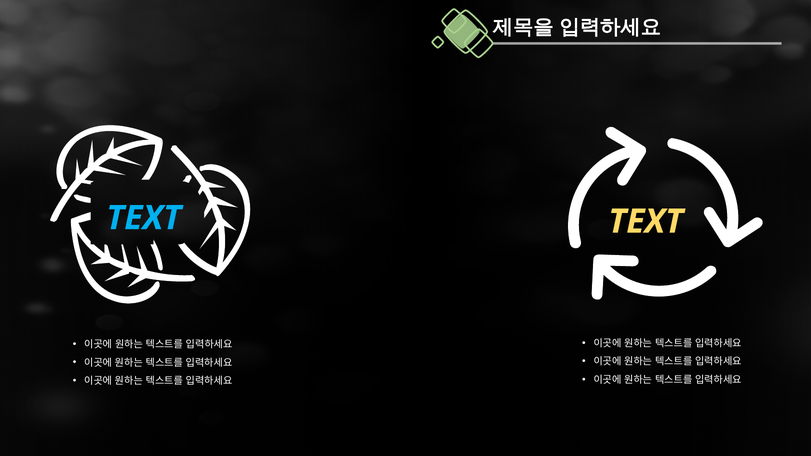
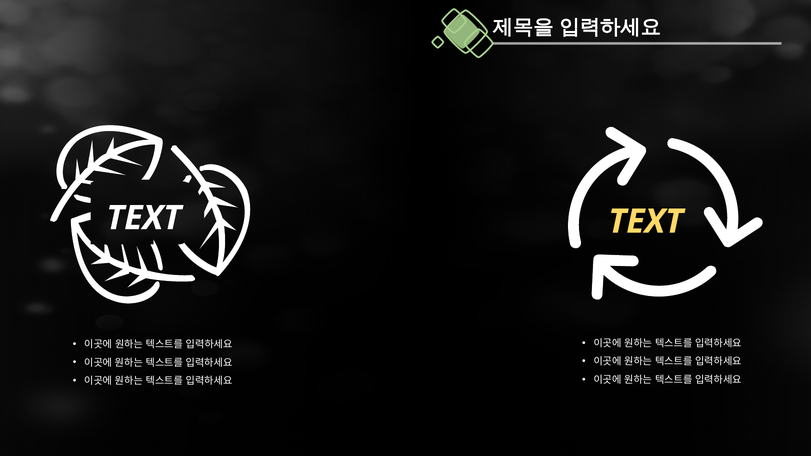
TEXT at (144, 218) colour: light blue -> white
